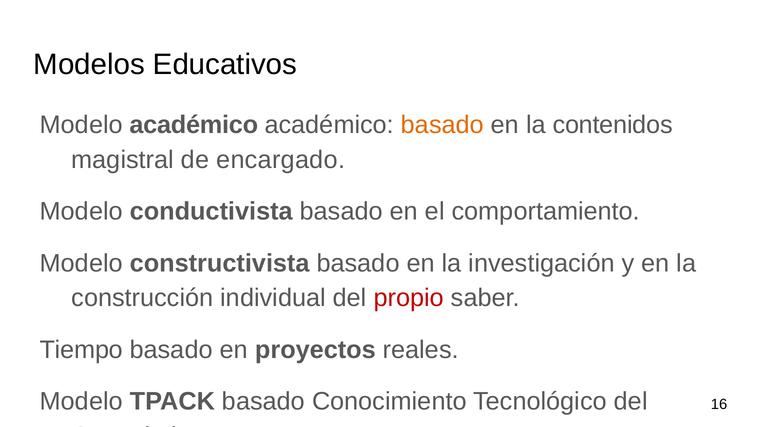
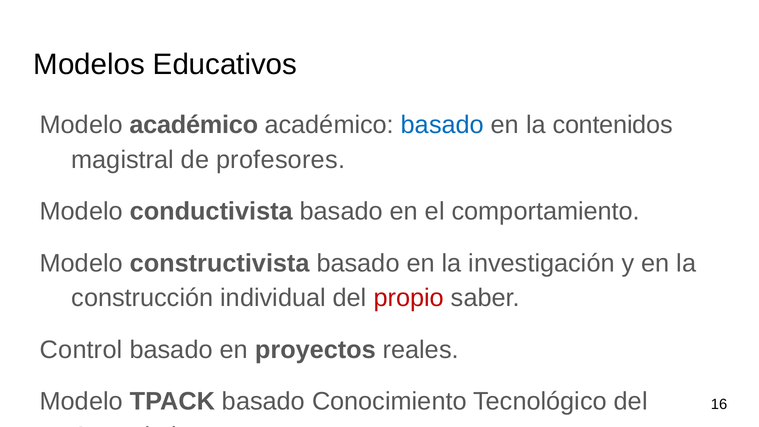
basado at (442, 125) colour: orange -> blue
encargado: encargado -> profesores
Tiempo: Tiempo -> Control
